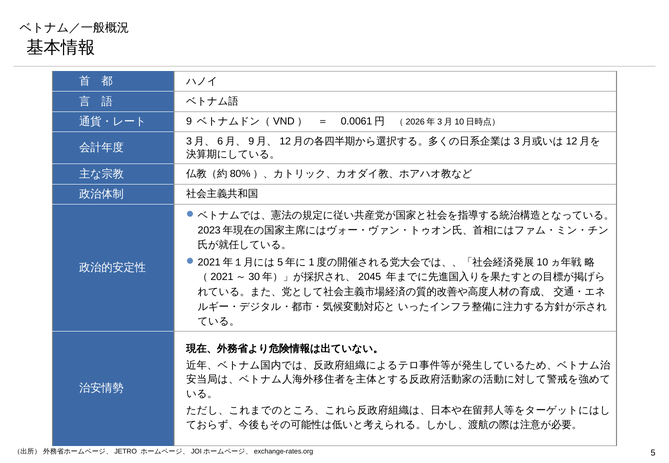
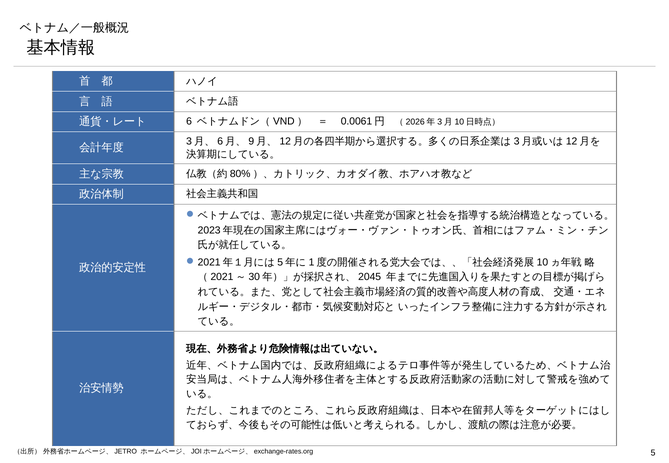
9: 9 -> 6
